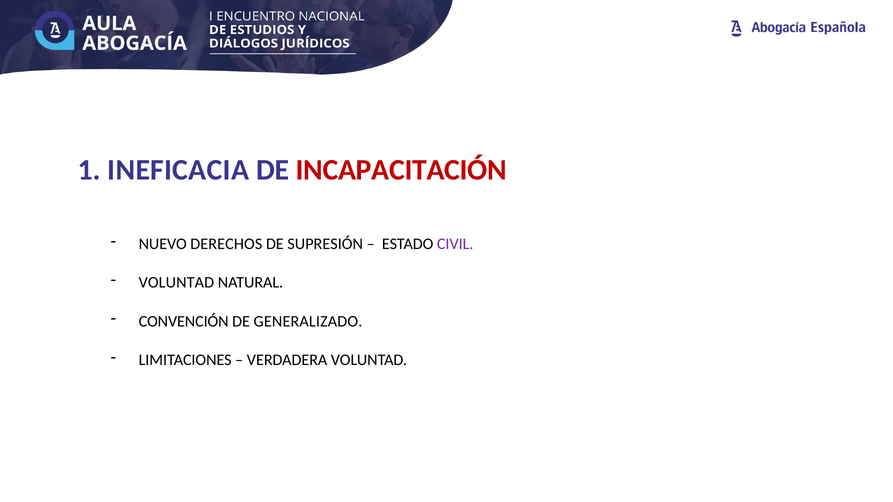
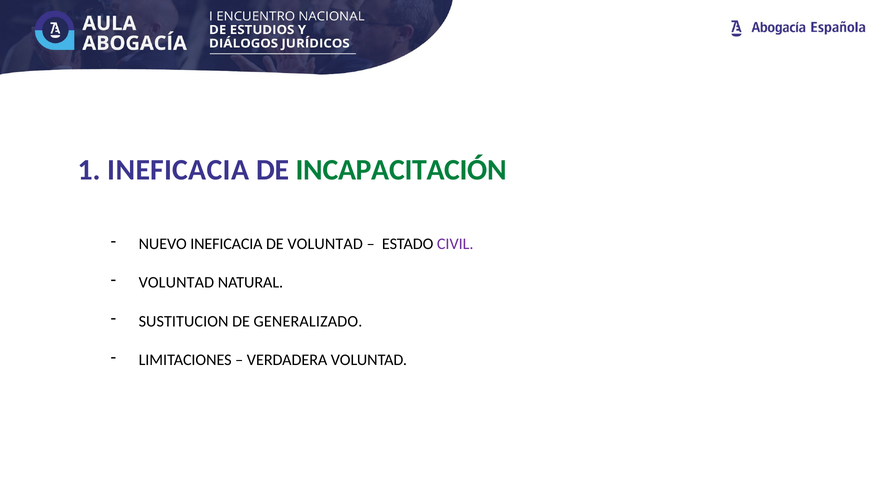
INCAPACITACIÓN colour: red -> green
NUEVO DERECHOS: DERECHOS -> INEFICACIA
DE SUPRESIÓN: SUPRESIÓN -> VOLUNTAD
CONVENCIÓN: CONVENCIÓN -> SUSTITUCION
